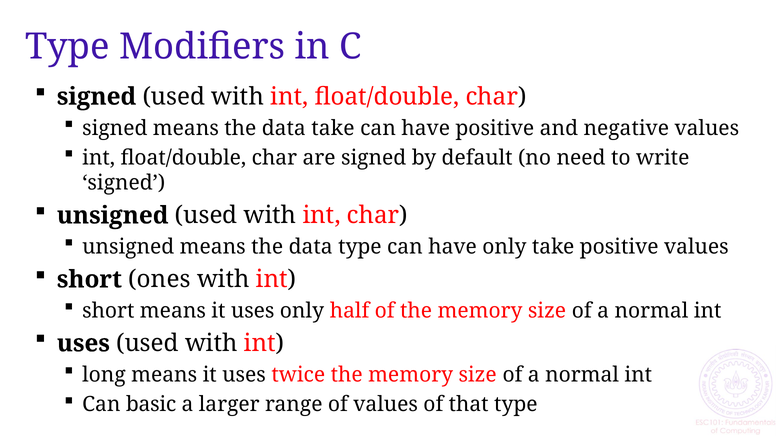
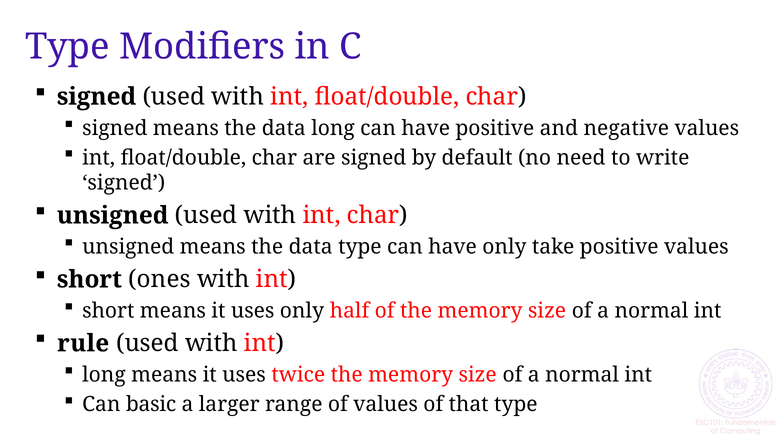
data take: take -> long
uses at (83, 344): uses -> rule
